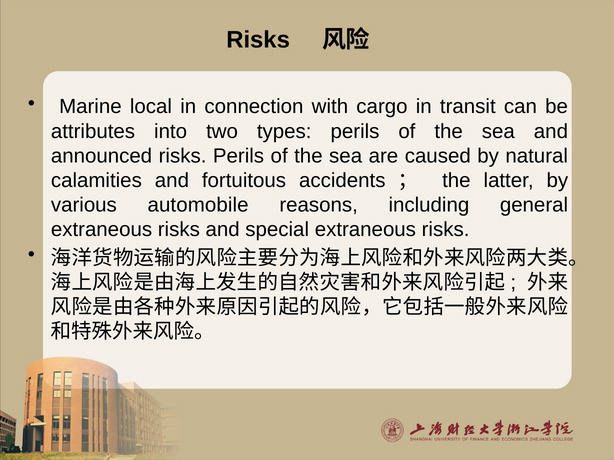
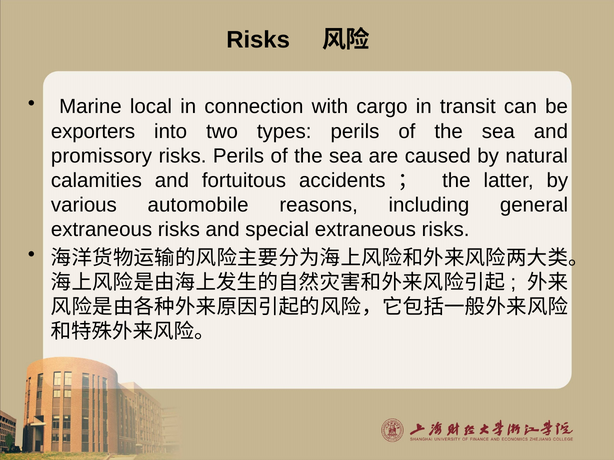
attributes: attributes -> exporters
announced: announced -> promissory
